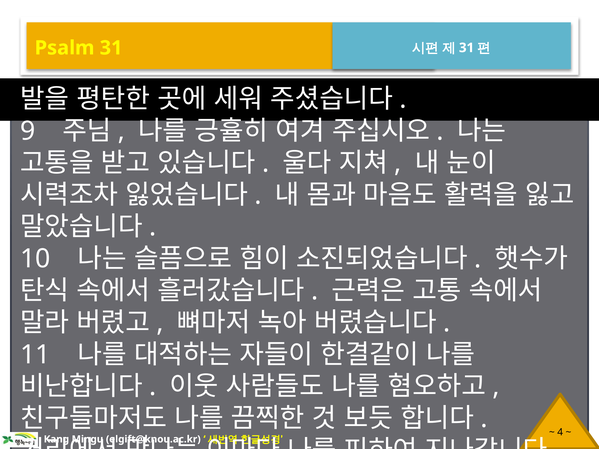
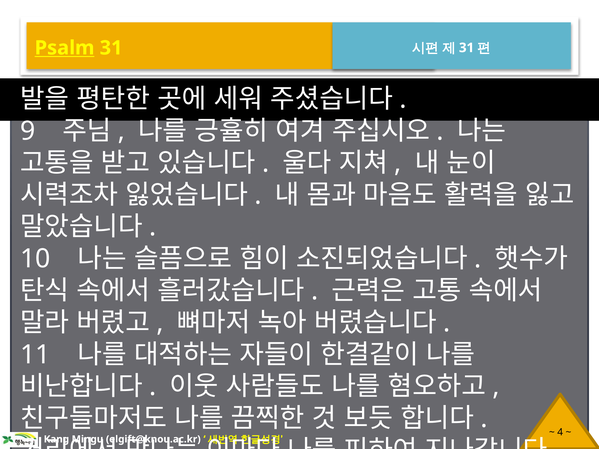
Psalm underline: none -> present
